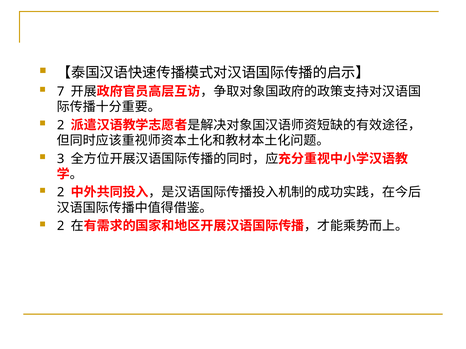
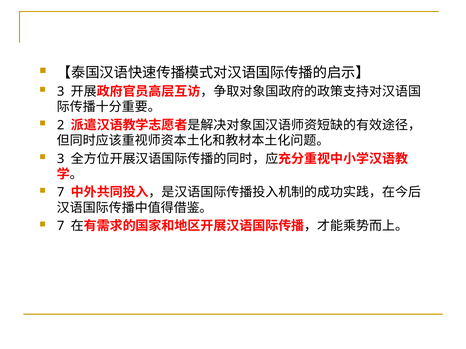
7 at (61, 92): 7 -> 3
2 at (61, 193): 2 -> 7
2 at (61, 226): 2 -> 7
